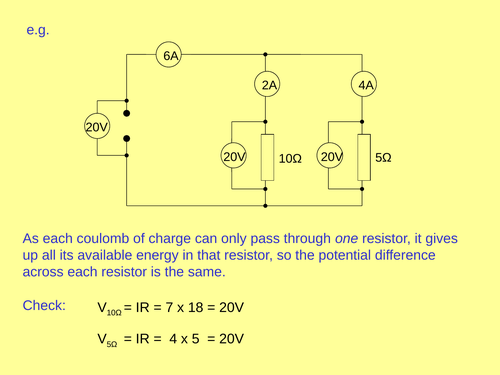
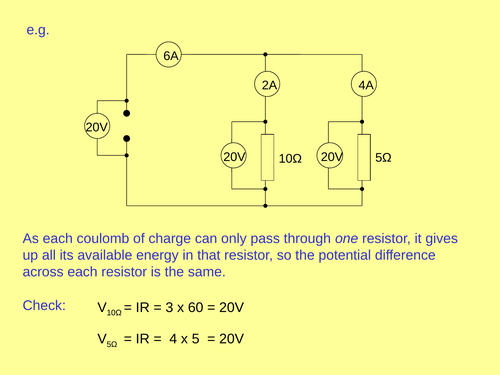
7: 7 -> 3
18: 18 -> 60
